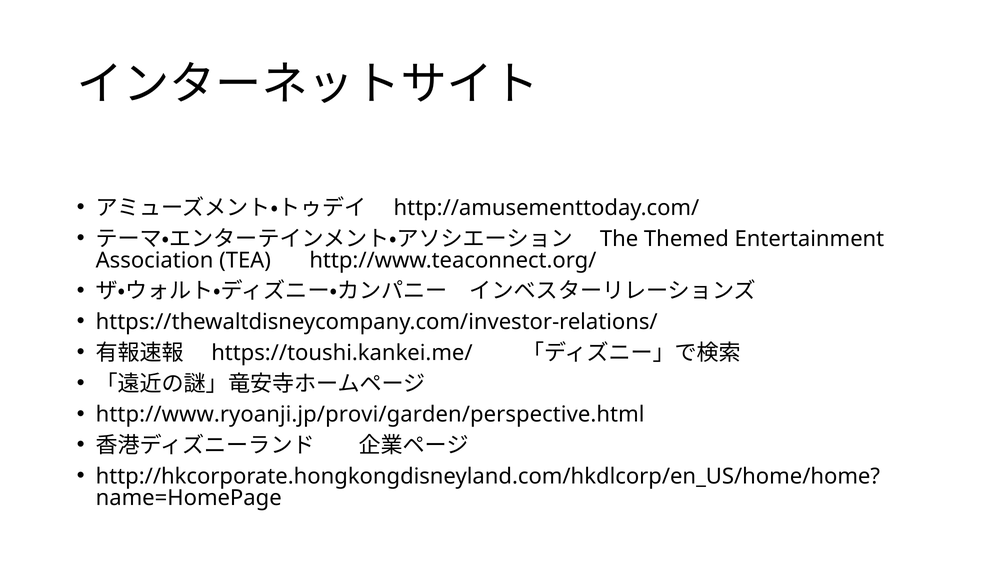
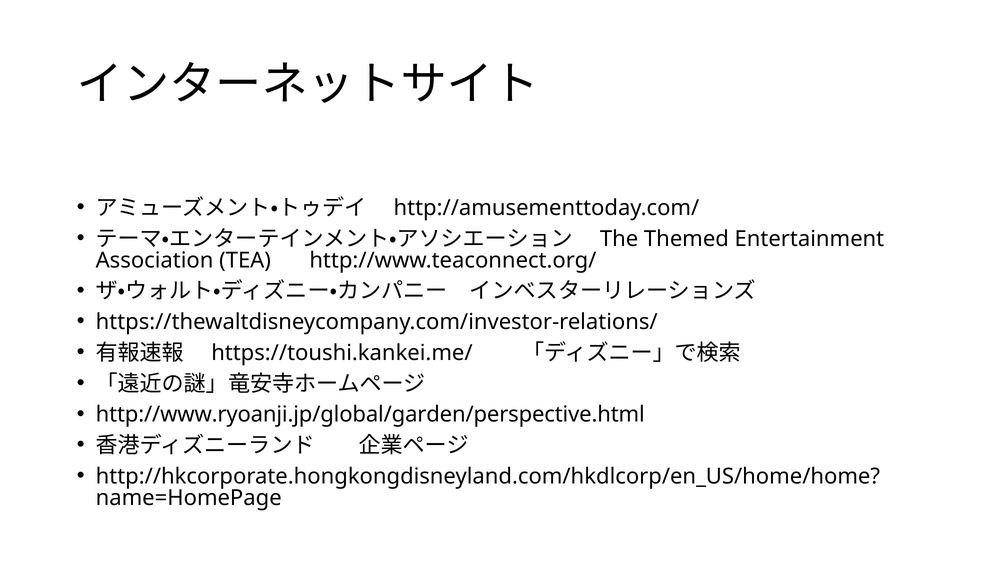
http://www.ryoanji.jp/provi/garden/perspective.html: http://www.ryoanji.jp/provi/garden/perspective.html -> http://www.ryoanji.jp/global/garden/perspective.html
